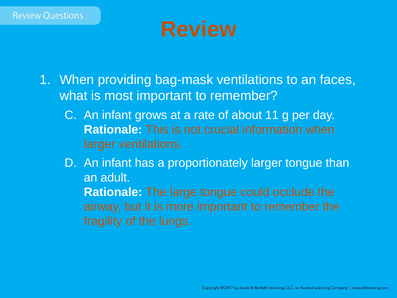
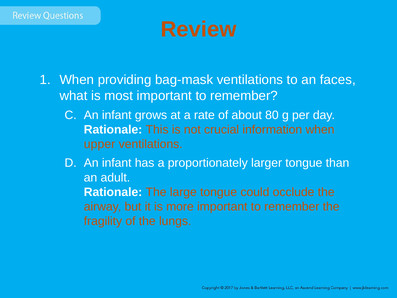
11: 11 -> 80
larger at (100, 144): larger -> upper
